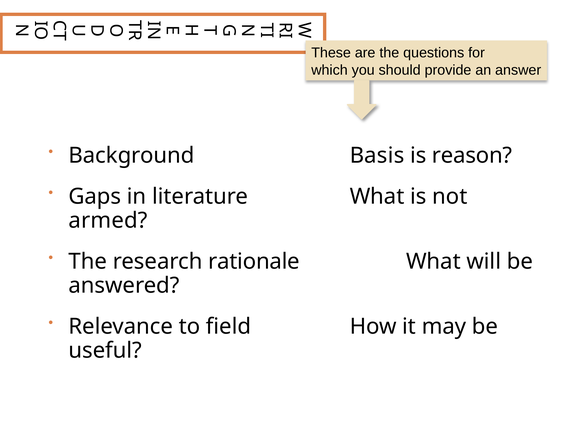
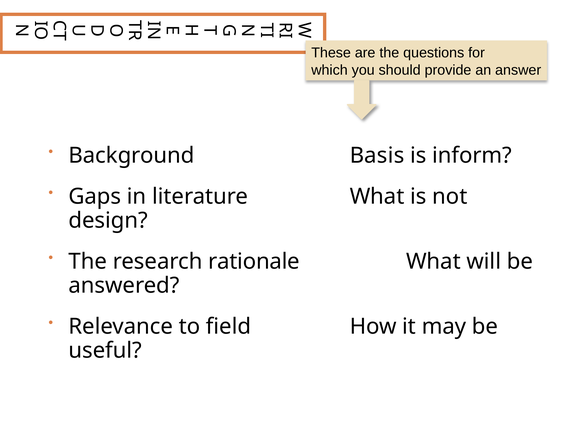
reason: reason -> inform
armed: armed -> design
